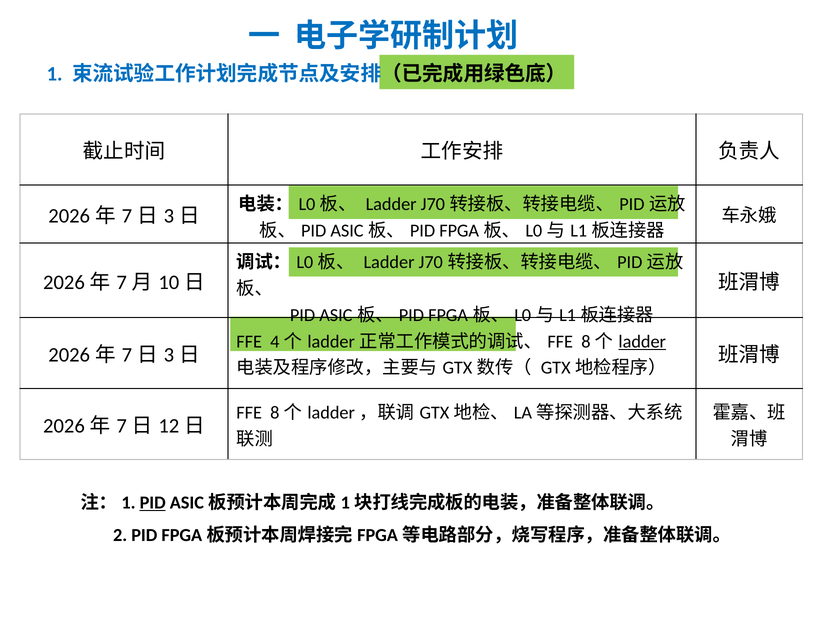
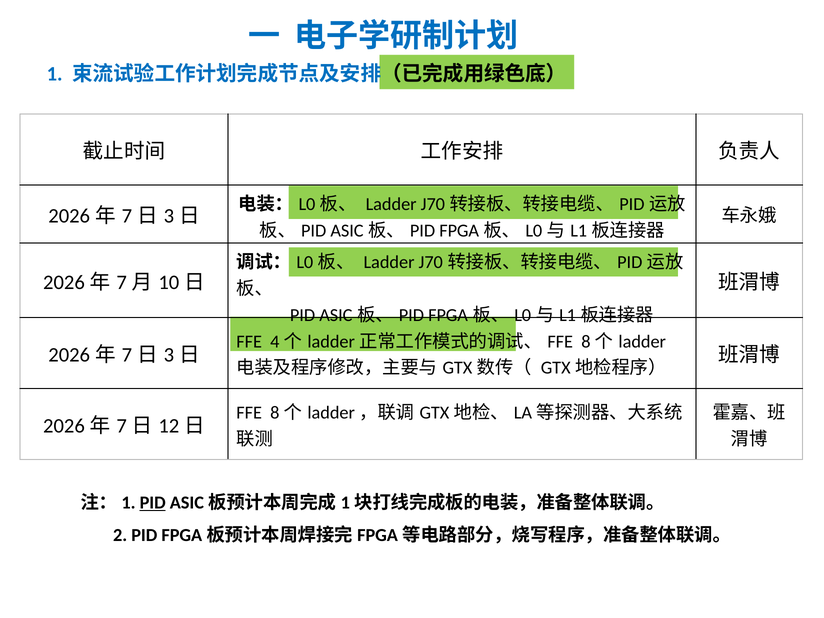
ladder at (642, 342) underline: present -> none
